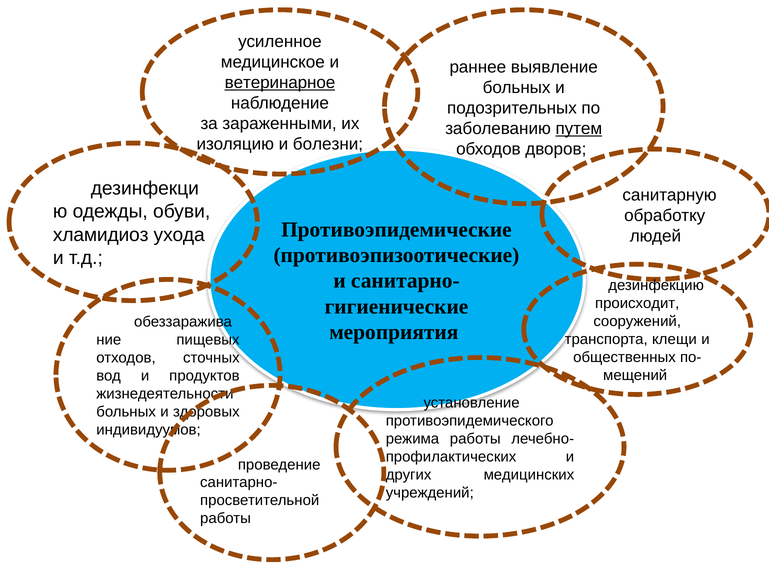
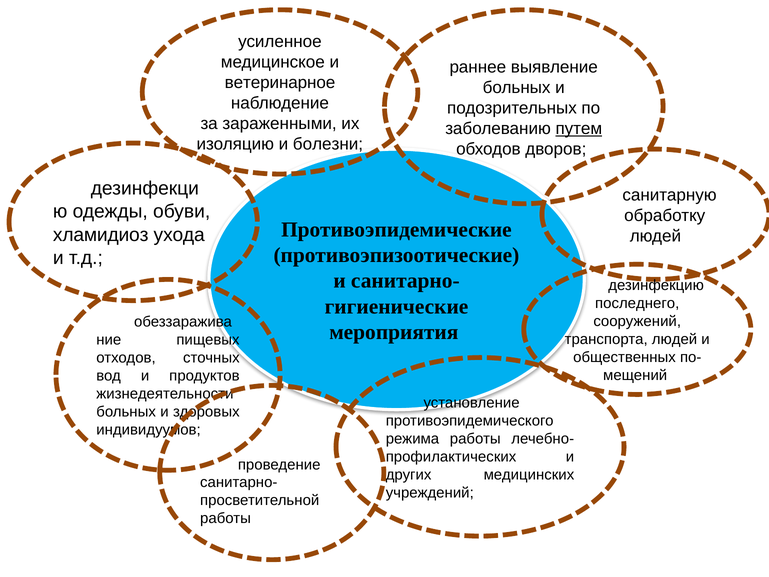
ветеринарное underline: present -> none
происходит: происходит -> последнего
транспорта клещи: клещи -> людей
